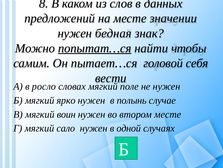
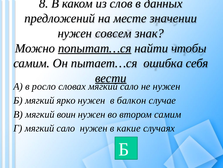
бедная: бедная -> совсем
головой: головой -> ошибка
вести underline: none -> present
словах мягкий поле: поле -> сало
полынь: полынь -> балкон
втором месте: месте -> самим
одной: одной -> какие
